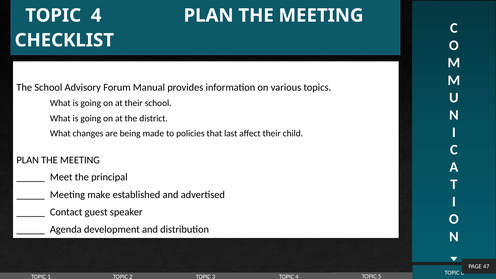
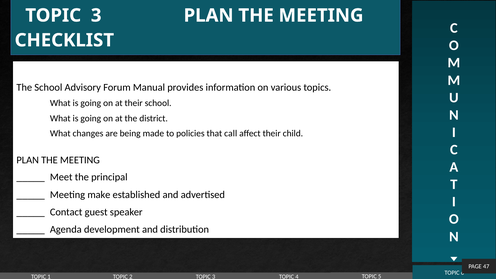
4 at (96, 15): 4 -> 3
last: last -> call
